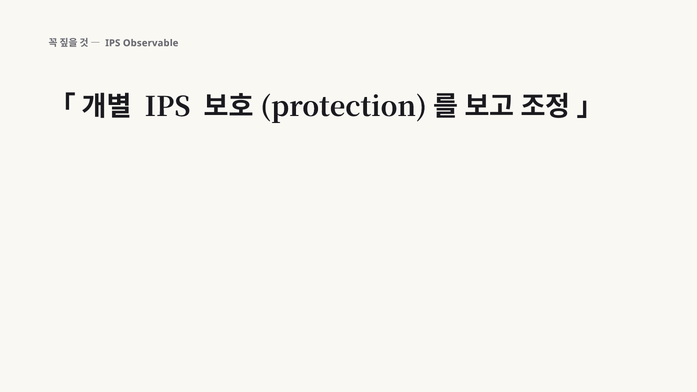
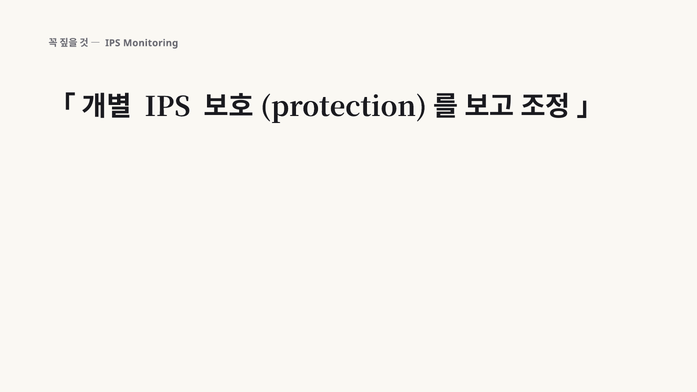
Observable: Observable -> Monitoring
